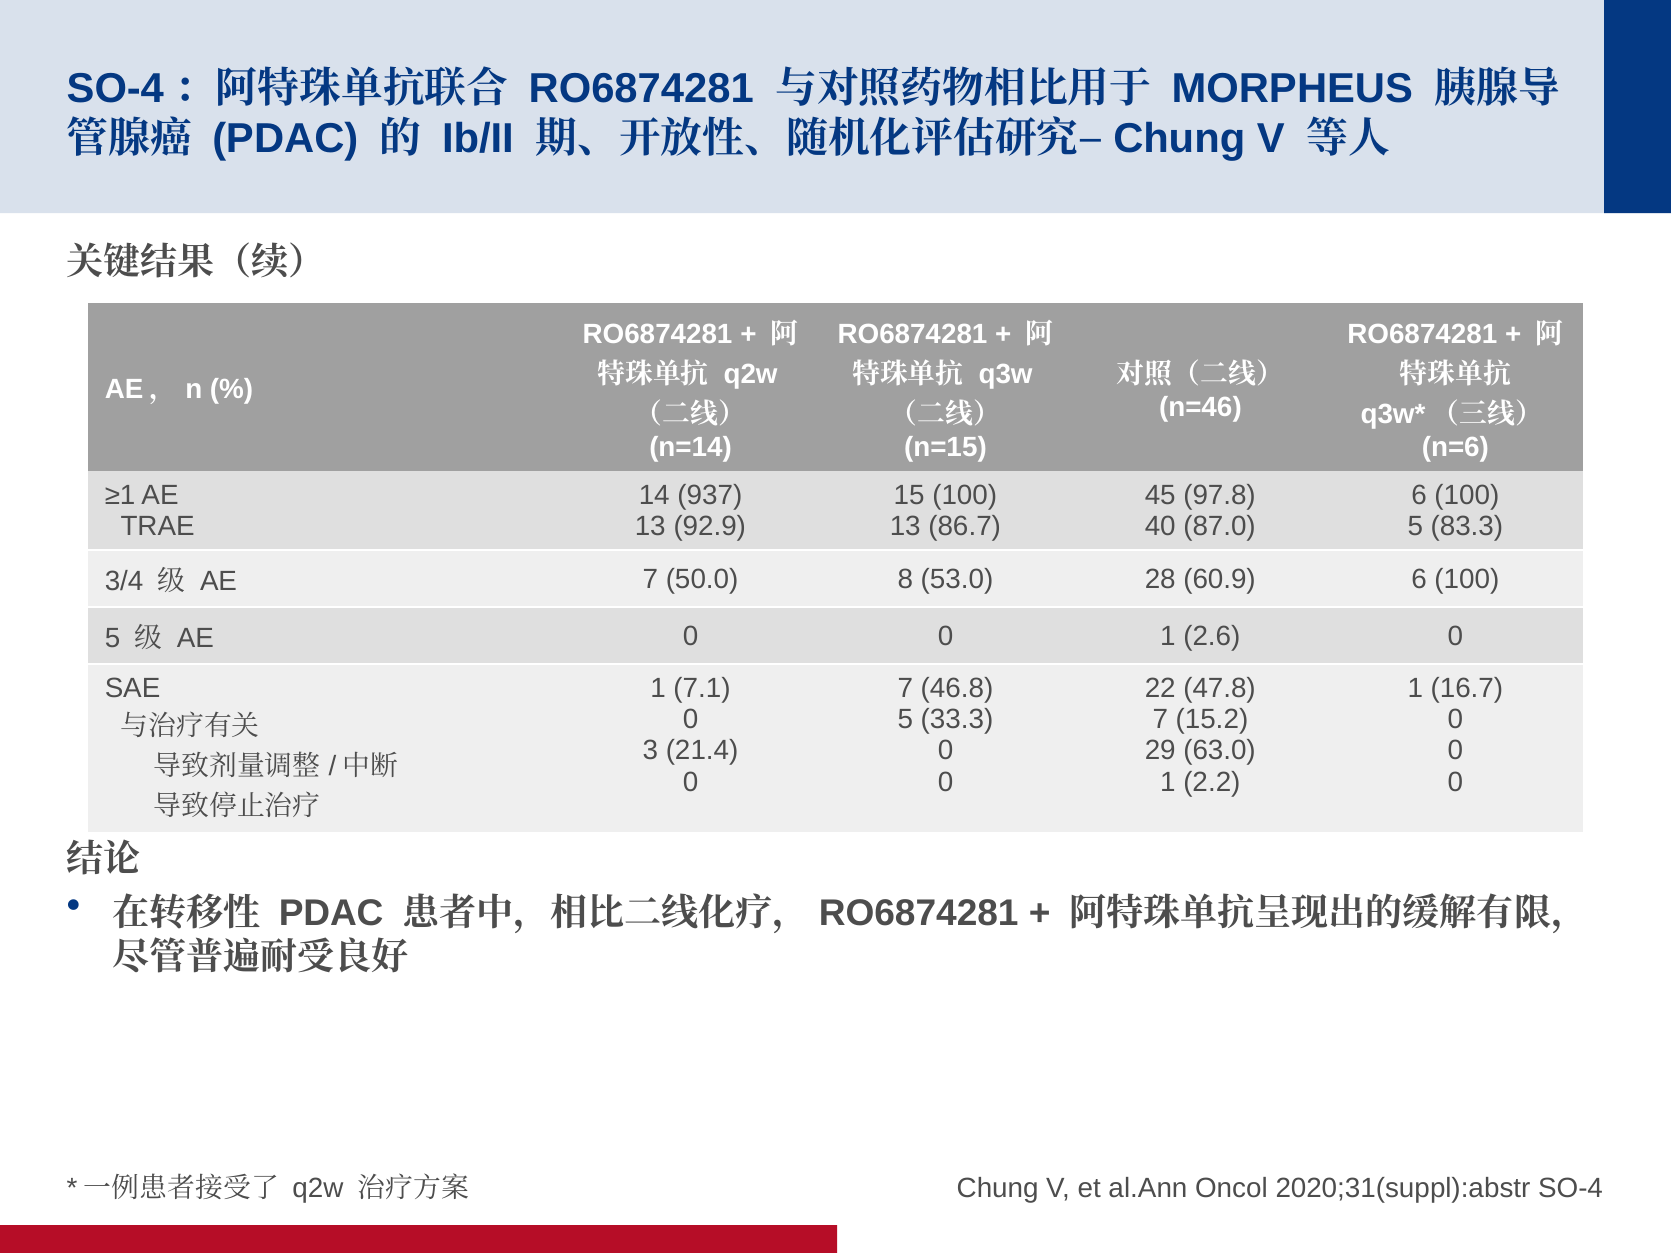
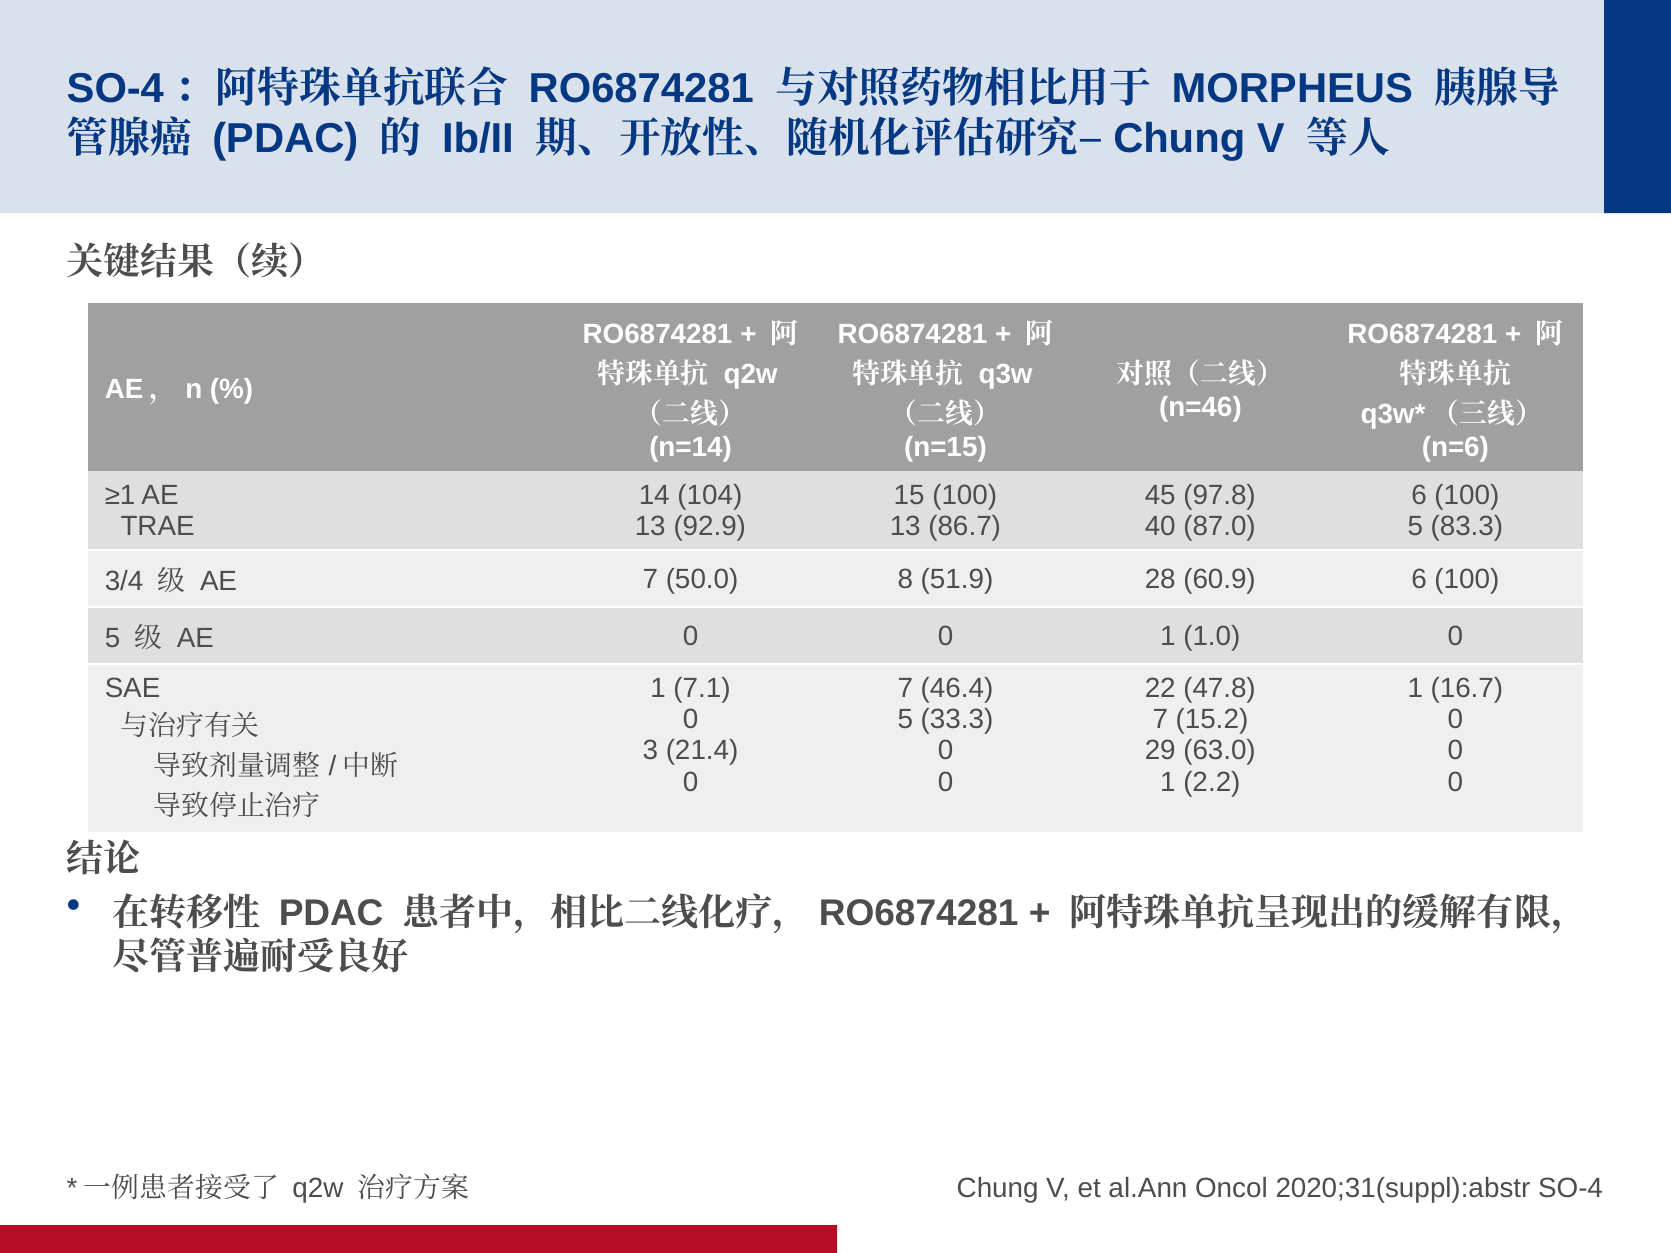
937: 937 -> 104
53.0: 53.0 -> 51.9
2.6: 2.6 -> 1.0
46.8: 46.8 -> 46.4
